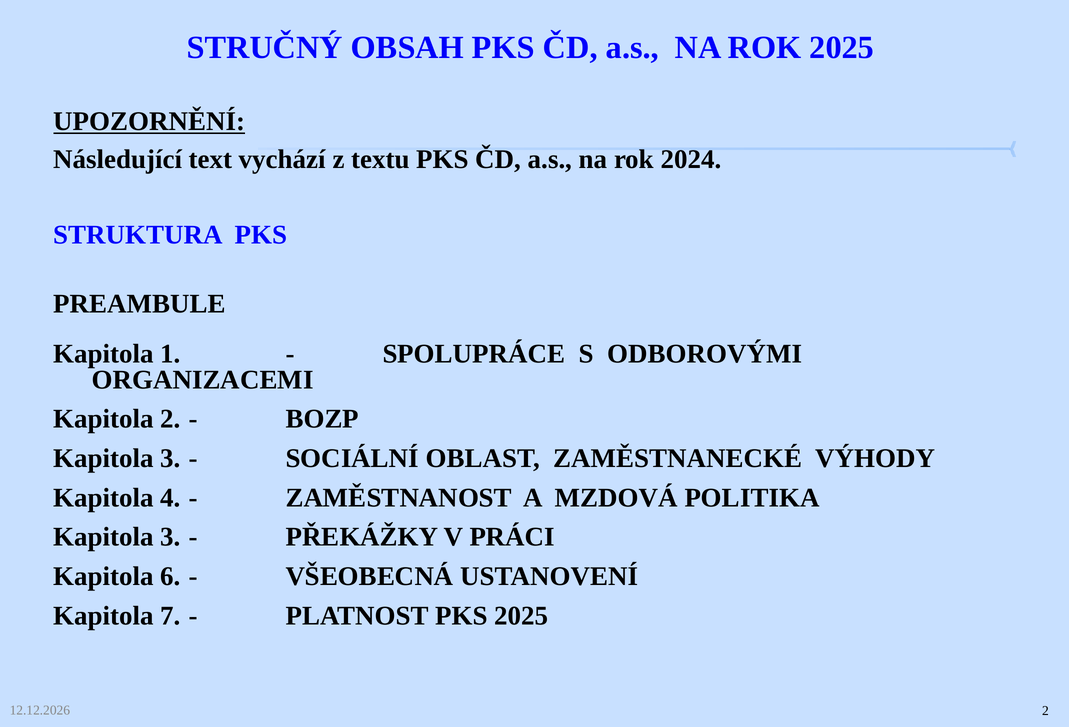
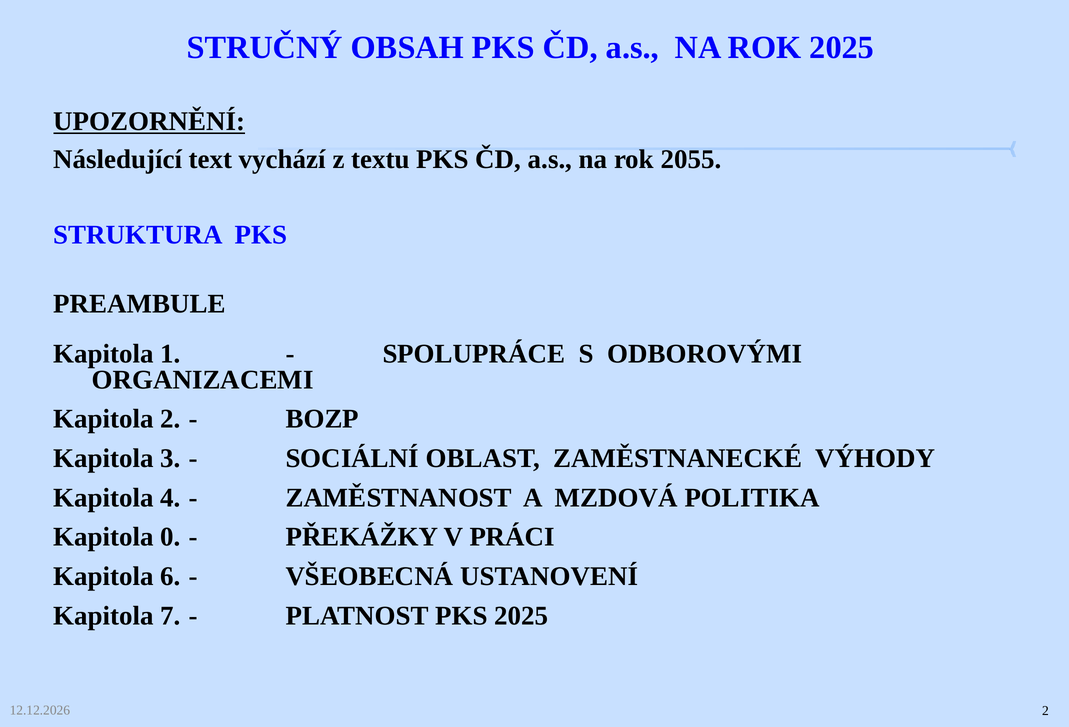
2024: 2024 -> 2055
3 at (170, 537): 3 -> 0
